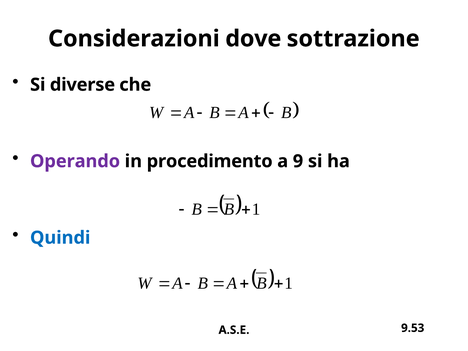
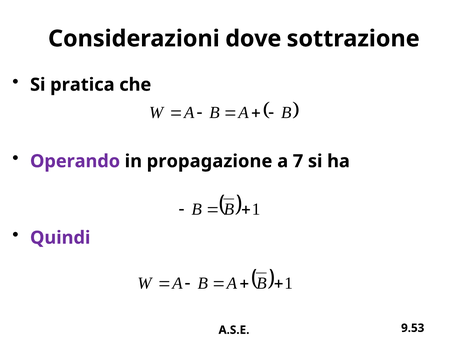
diverse: diverse -> pratica
procedimento: procedimento -> propagazione
9: 9 -> 7
Quindi colour: blue -> purple
